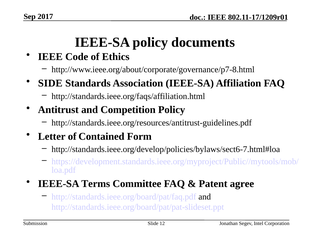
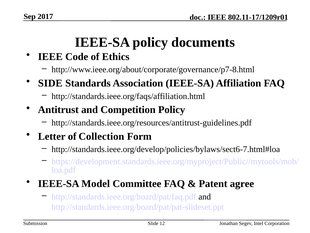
Contained: Contained -> Collection
Terms: Terms -> Model
